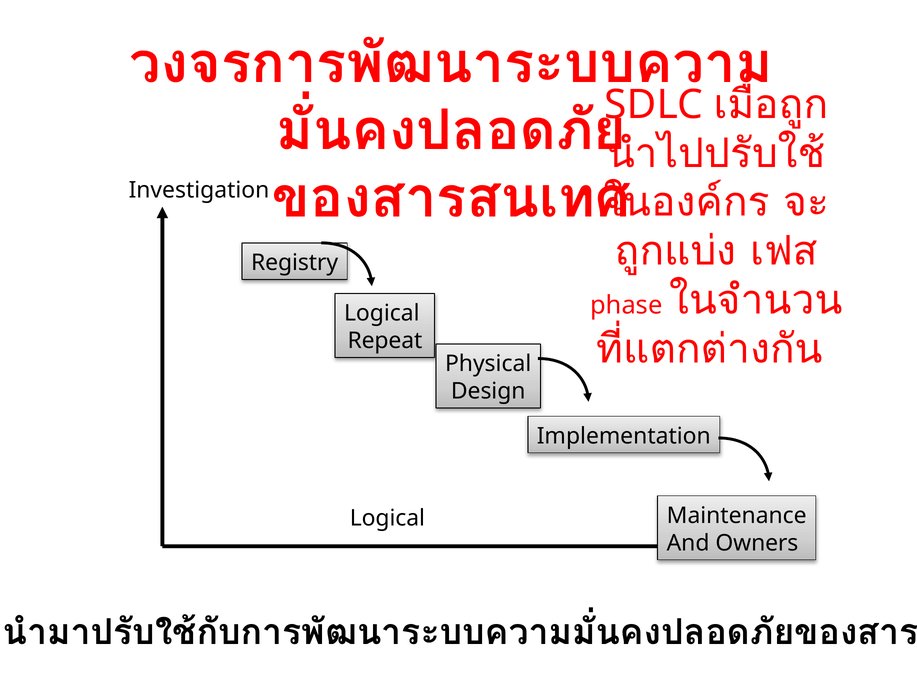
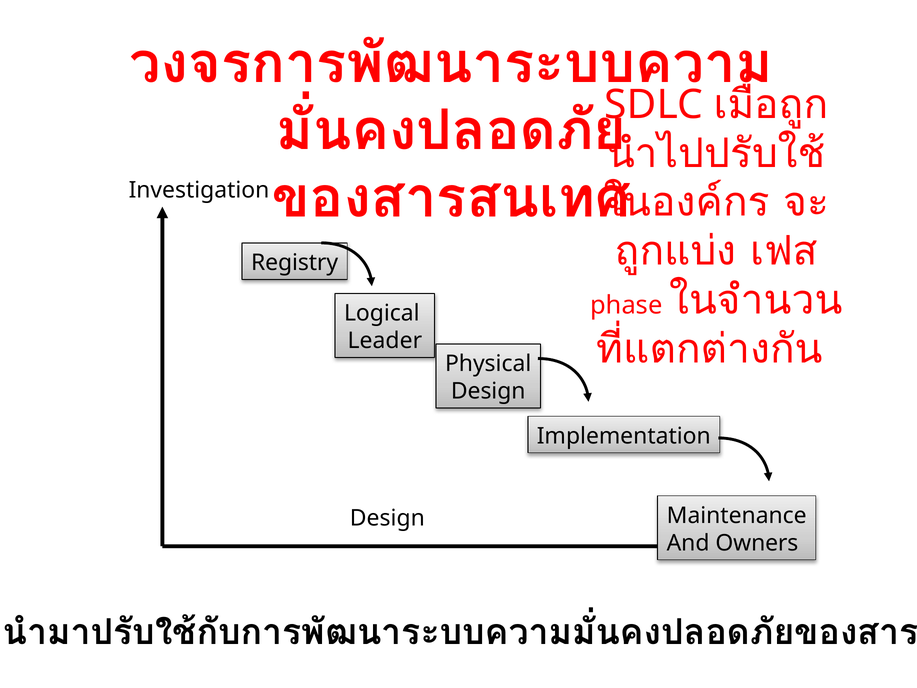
Repeat: Repeat -> Leader
Logical at (387, 518): Logical -> Design
